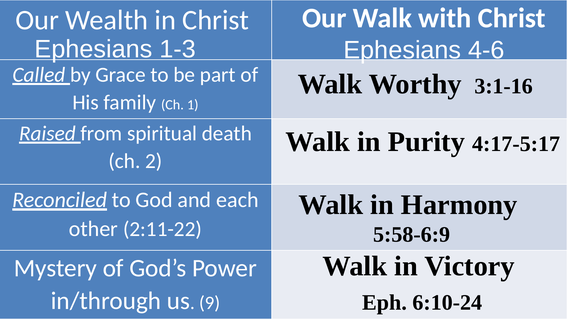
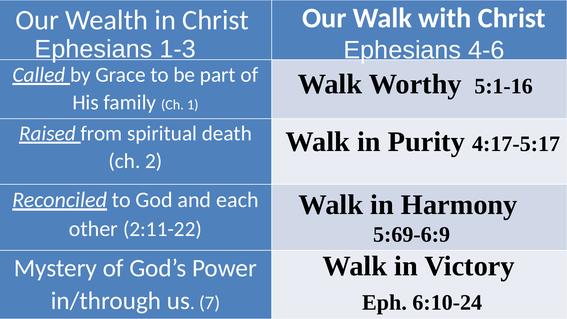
3:1-16: 3:1-16 -> 5:1-16
5:58-6:9: 5:58-6:9 -> 5:69-6:9
9: 9 -> 7
